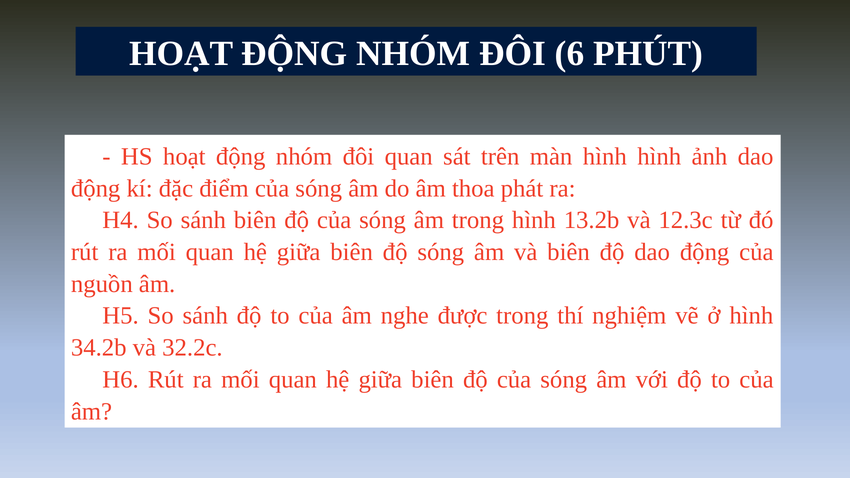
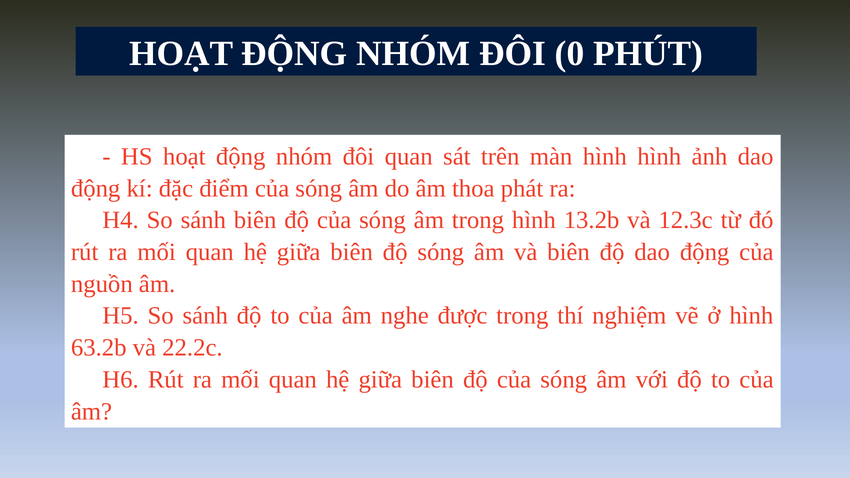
6: 6 -> 0
34.2b: 34.2b -> 63.2b
32.2c: 32.2c -> 22.2c
